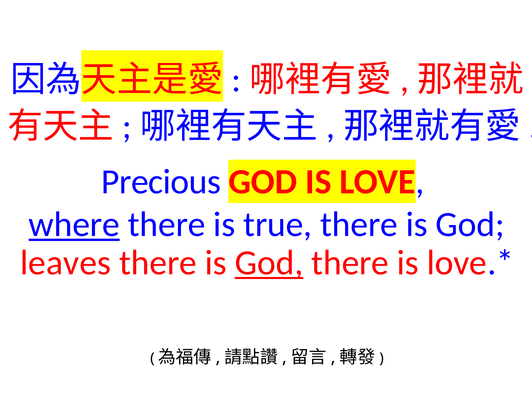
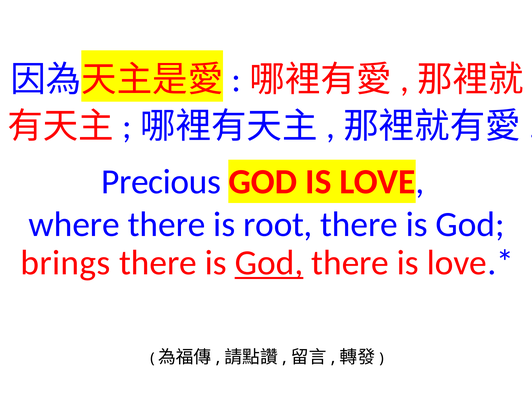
where underline: present -> none
true: true -> root
leaves: leaves -> brings
